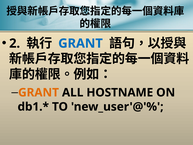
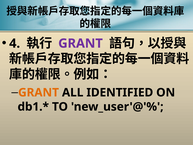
2: 2 -> 4
GRANT at (81, 43) colour: blue -> purple
HOSTNAME: HOSTNAME -> IDENTIFIED
